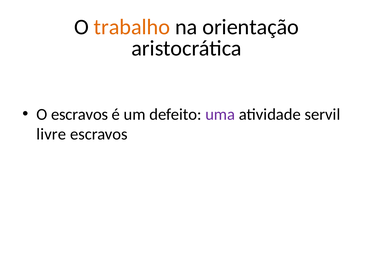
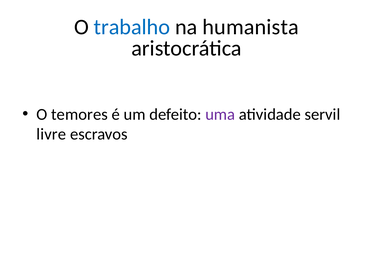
trabalho colour: orange -> blue
orientação: orientação -> humanista
O escravos: escravos -> temores
